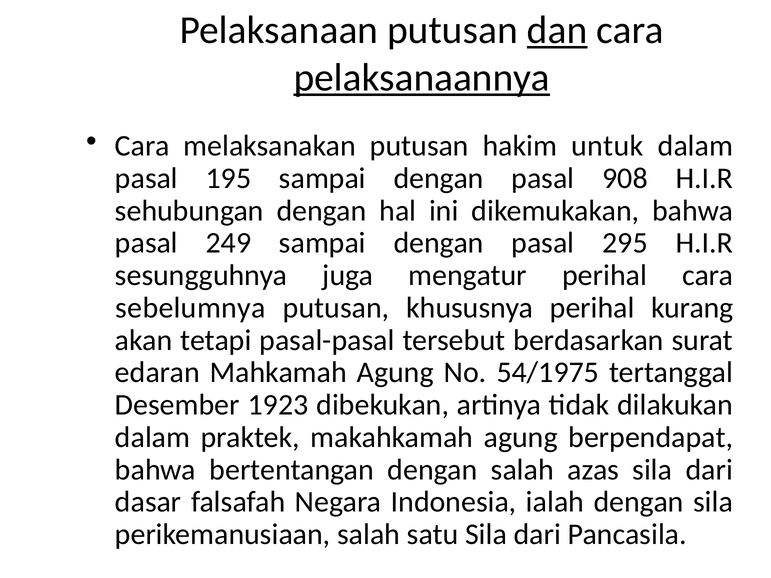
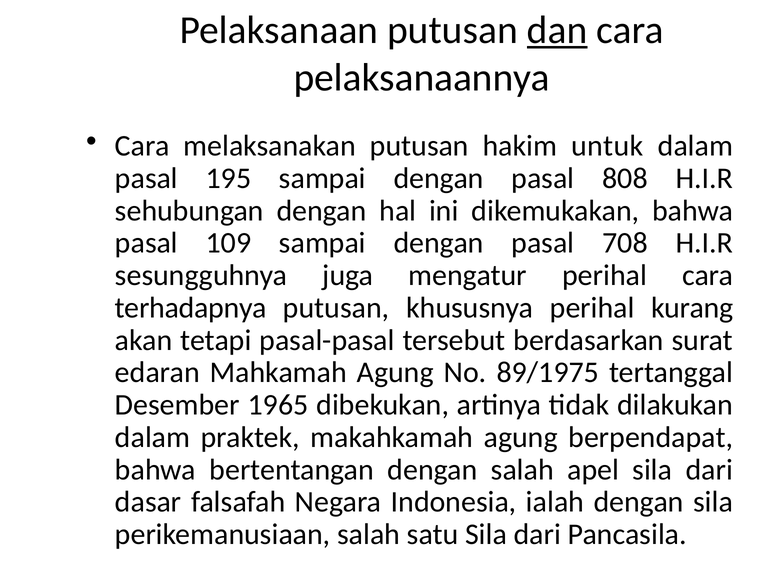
pelaksanaannya underline: present -> none
908: 908 -> 808
249: 249 -> 109
295: 295 -> 708
sebelumnya: sebelumnya -> terhadapnya
54/1975: 54/1975 -> 89/1975
1923: 1923 -> 1965
azas: azas -> apel
